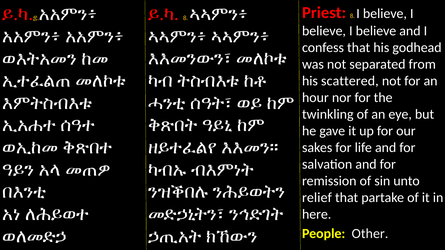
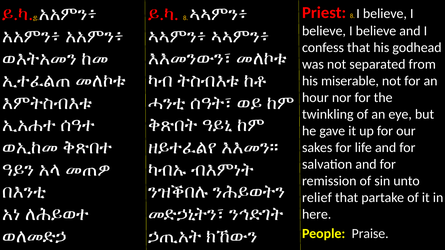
scattered: scattered -> miserable
Other: Other -> Praise
